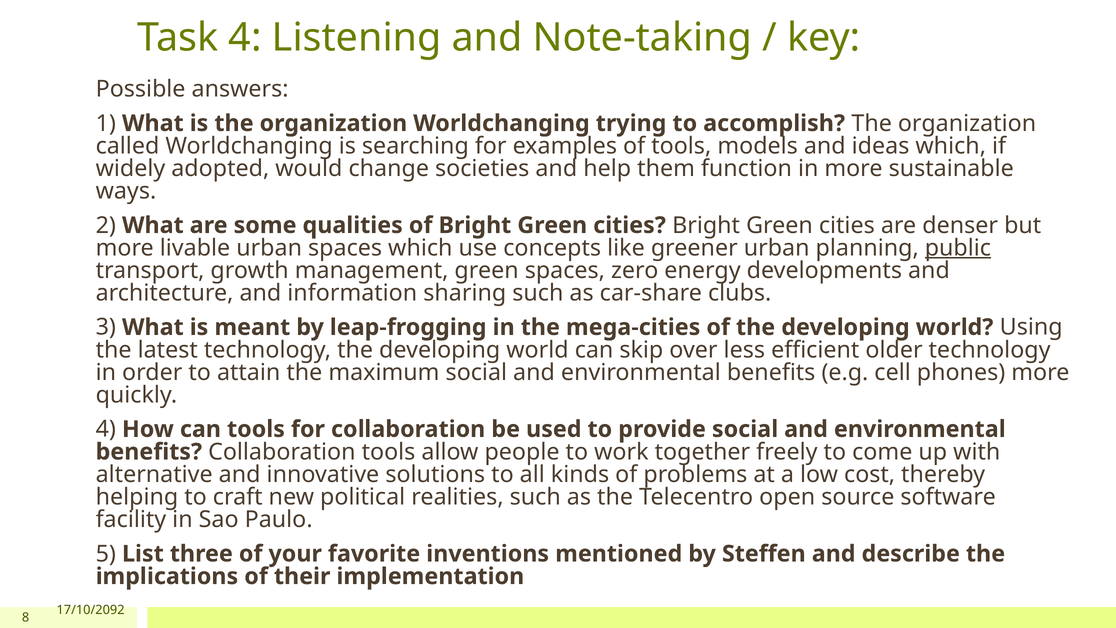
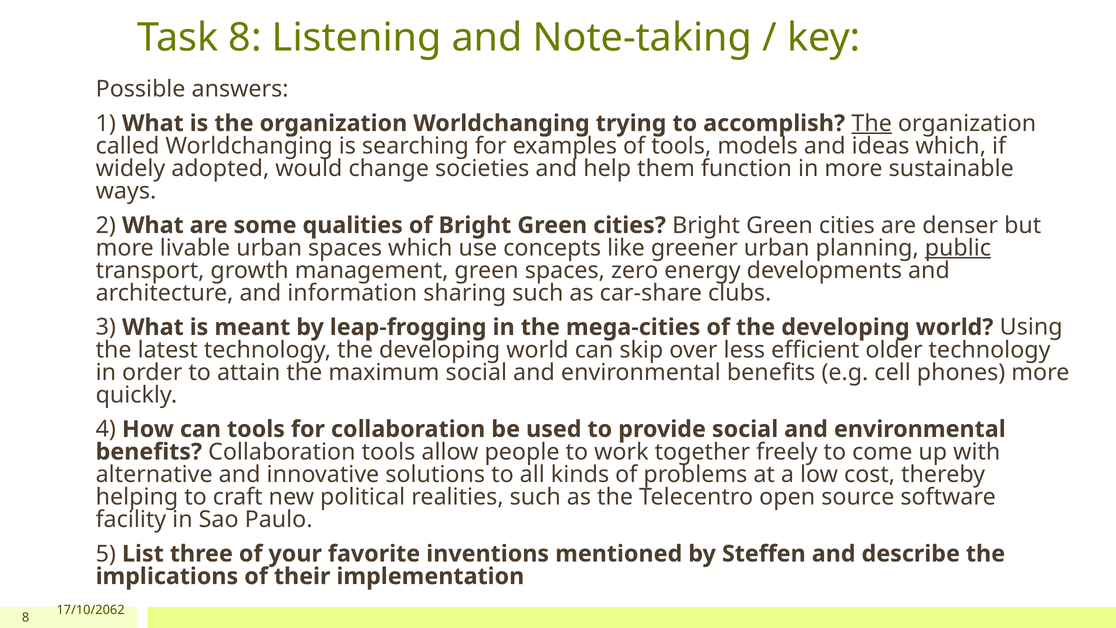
Task 4: 4 -> 8
The at (872, 123) underline: none -> present
17/10/2092: 17/10/2092 -> 17/10/2062
